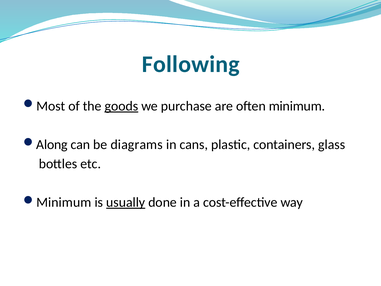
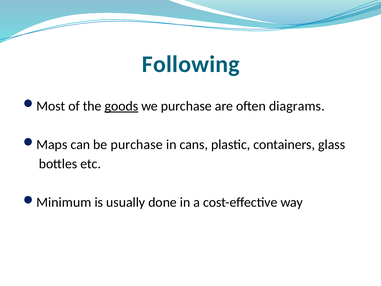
often minimum: minimum -> diagrams
Along: Along -> Maps
be diagrams: diagrams -> purchase
usually underline: present -> none
